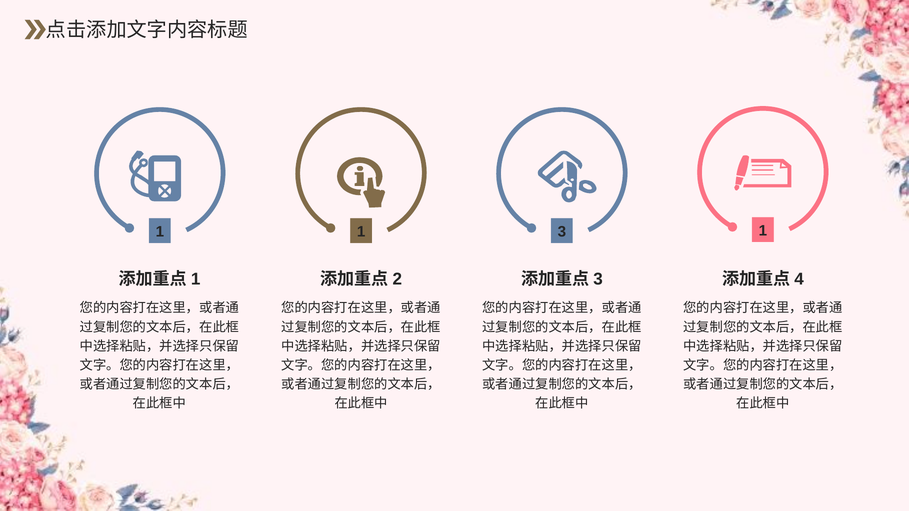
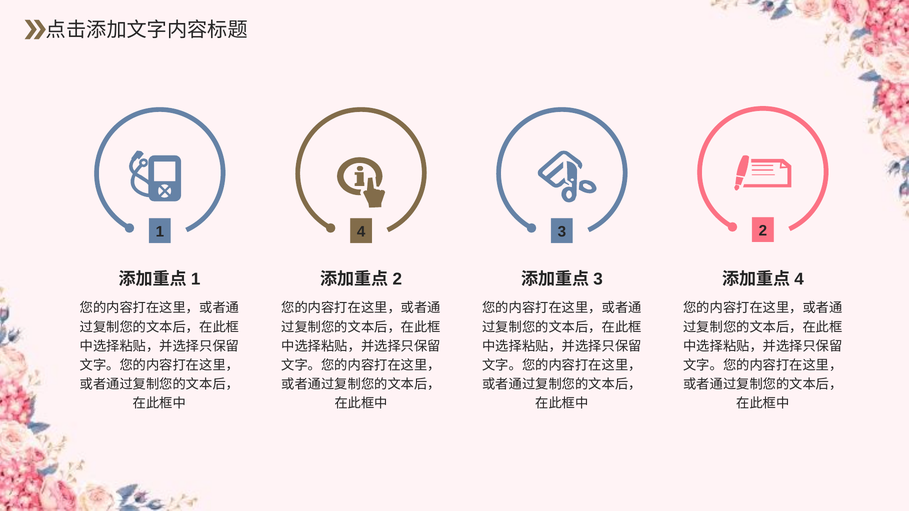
1 1: 1 -> 4
3 1: 1 -> 2
